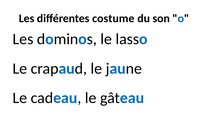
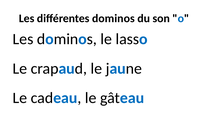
différentes costume: costume -> dominos
